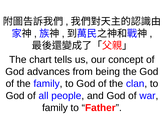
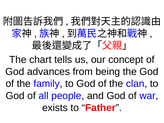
family at (55, 108): family -> exists
